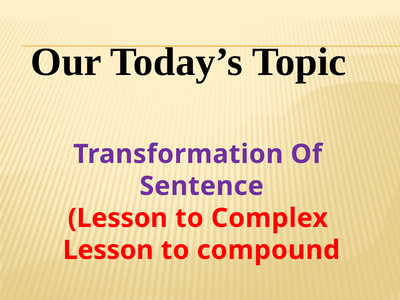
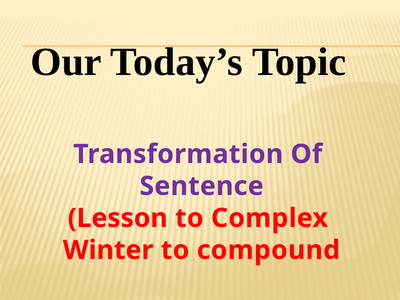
Lesson at (108, 250): Lesson -> Winter
